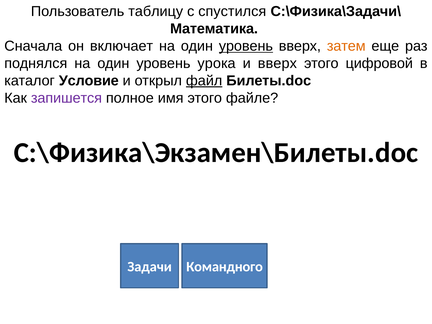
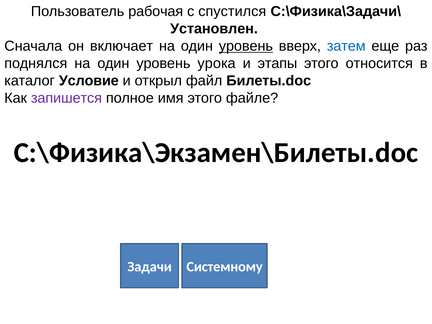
таблицу: таблицу -> рабочая
Математика: Математика -> Установлен
затем colour: orange -> blue
и вверх: вверх -> этапы
цифровой: цифровой -> относится
файл underline: present -> none
Командного: Командного -> Системному
